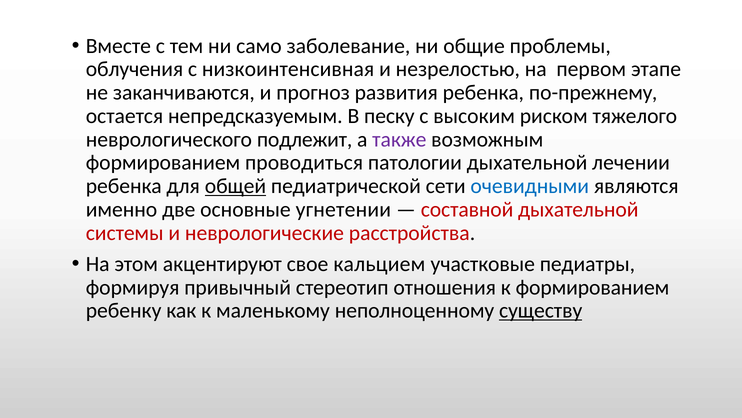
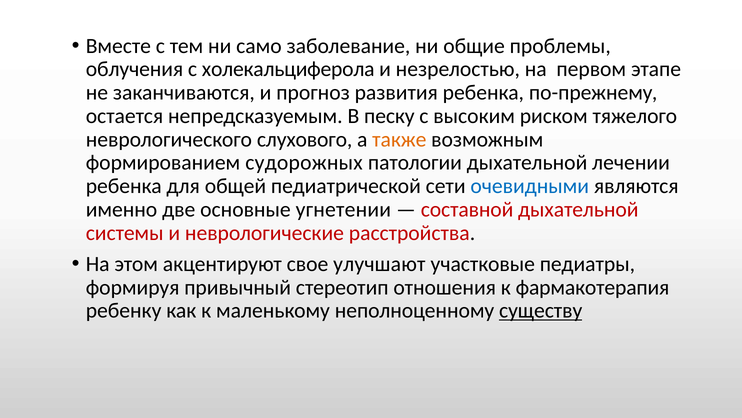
низкоинтенсивная: низкоинтенсивная -> холекальциферола
подлежит: подлежит -> слухового
также colour: purple -> orange
проводиться: проводиться -> судорожных
общей underline: present -> none
кальцием: кальцием -> улучшают
к формированием: формированием -> фармакотерапия
